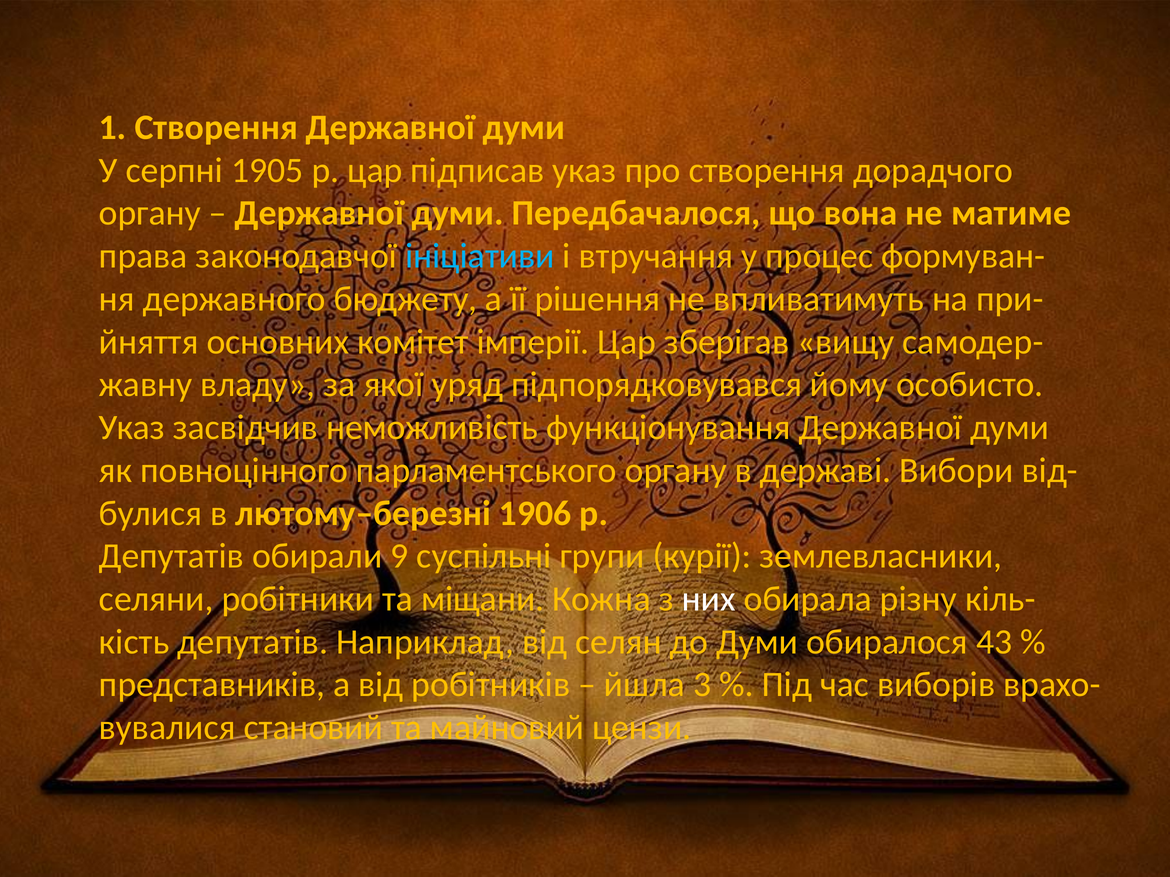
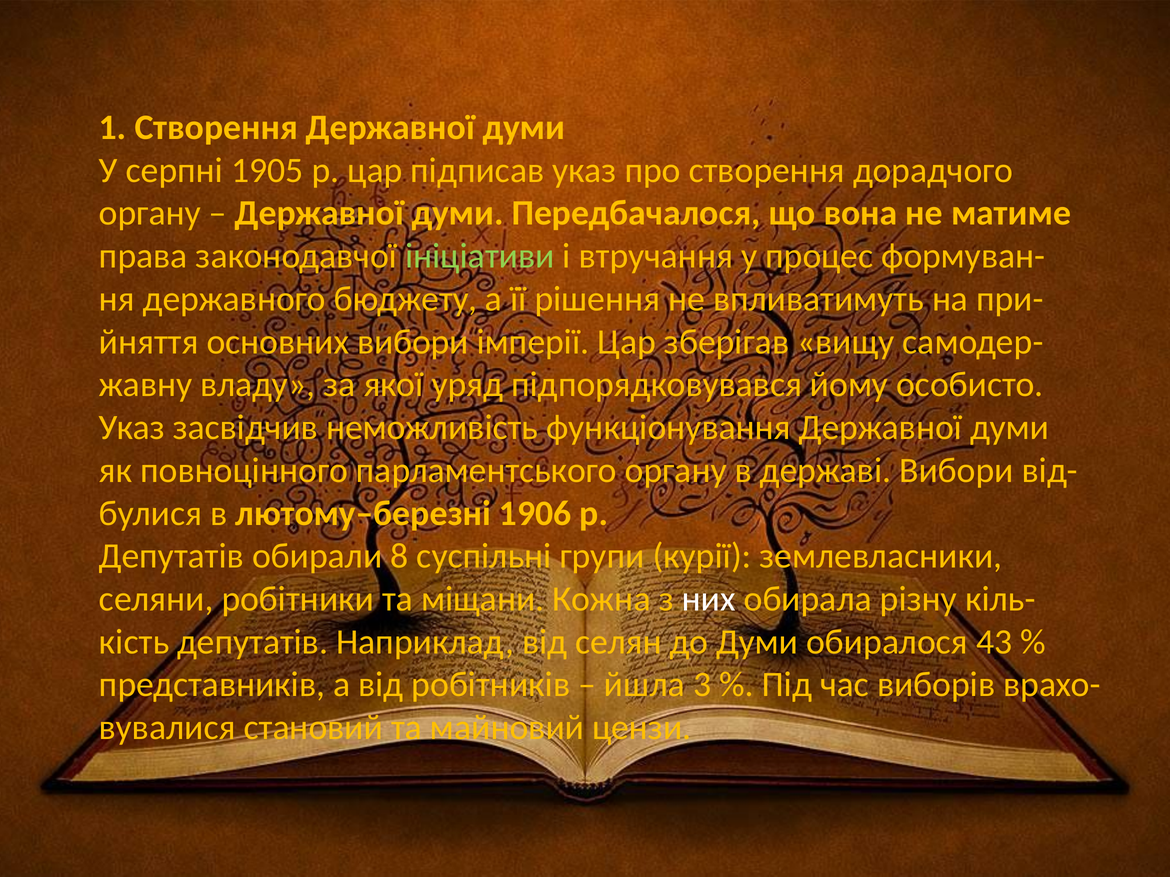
ініціативи colour: light blue -> light green
основних комітет: комітет -> вибори
9: 9 -> 8
